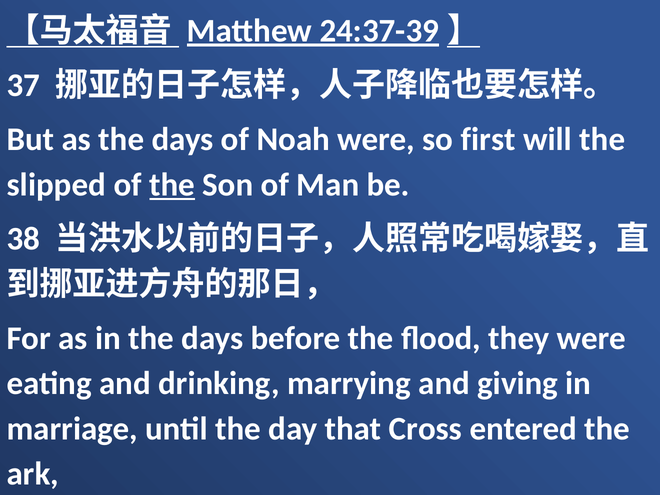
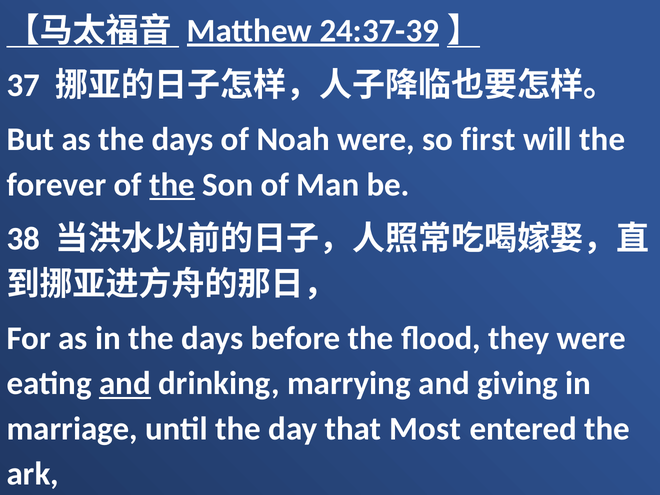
slipped: slipped -> forever
and at (125, 384) underline: none -> present
Cross: Cross -> Most
